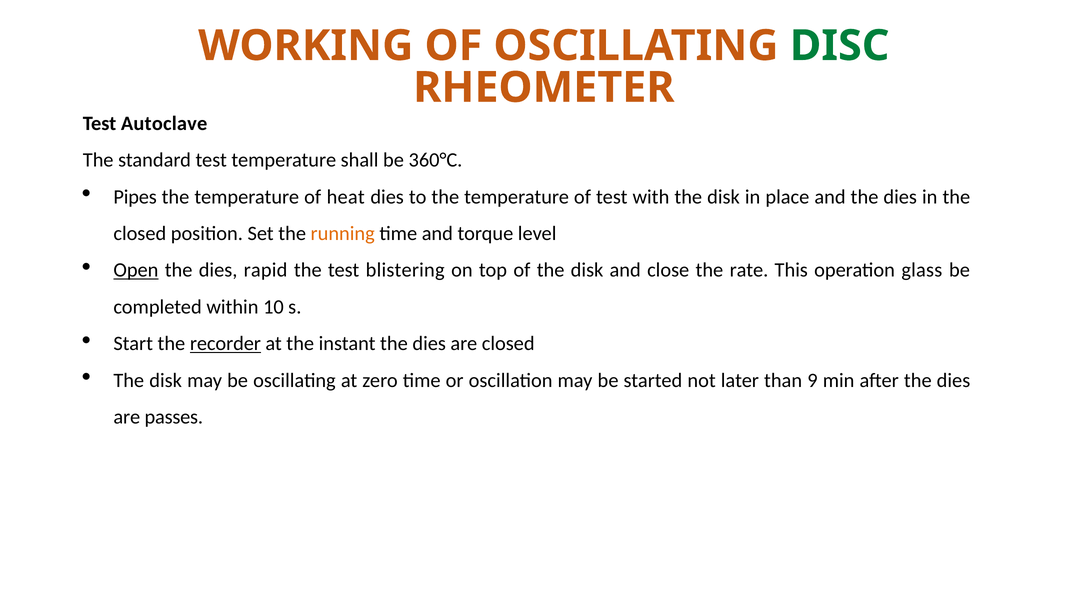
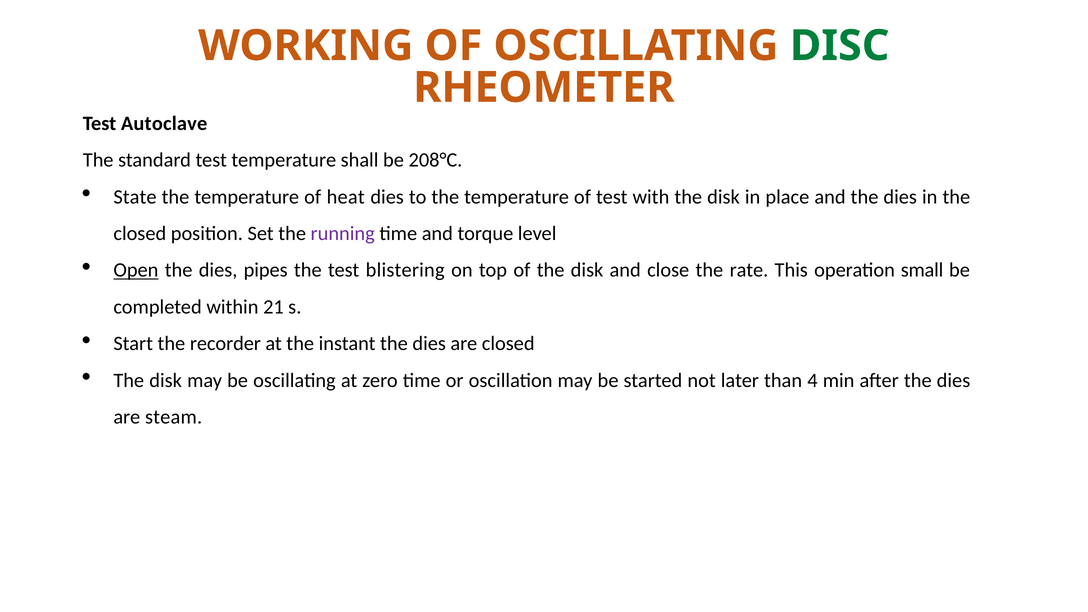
360°C: 360°C -> 208°C
Pipes: Pipes -> State
running colour: orange -> purple
rapid: rapid -> pipes
glass: glass -> small
10: 10 -> 21
recorder underline: present -> none
9: 9 -> 4
passes: passes -> steam
